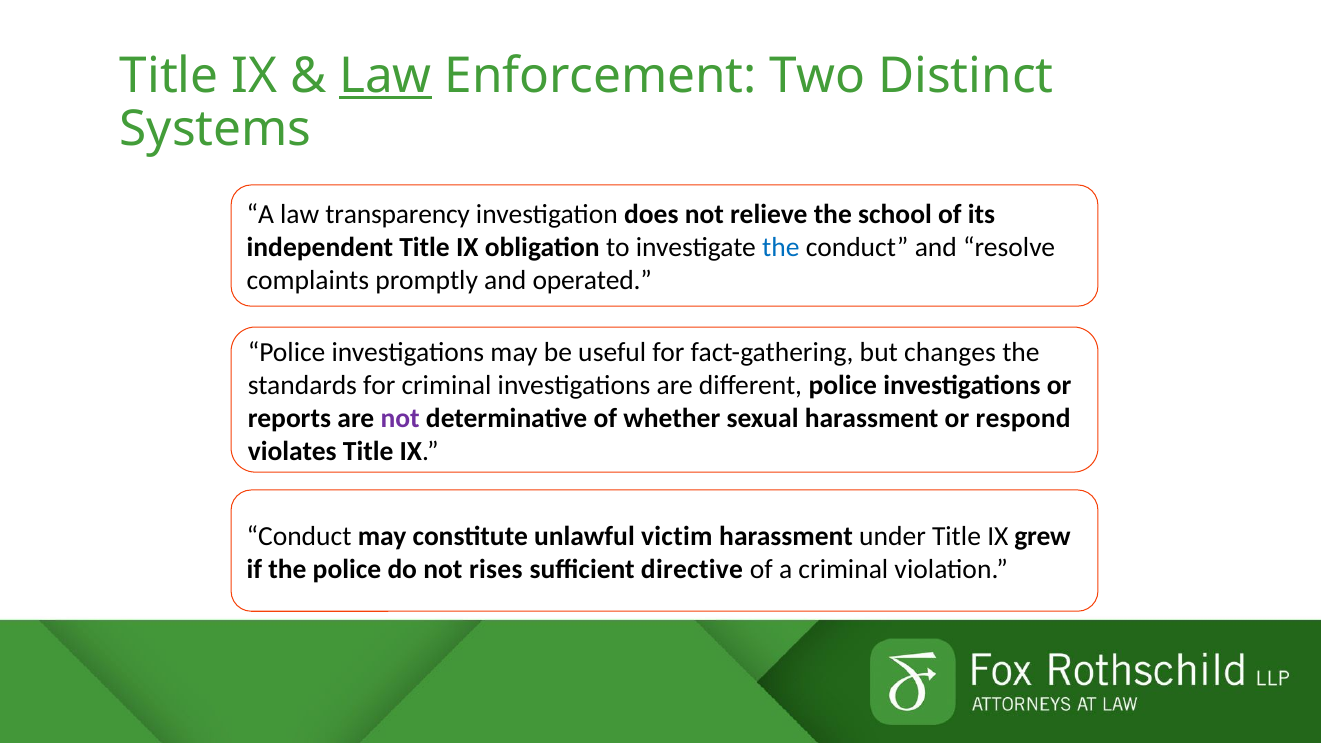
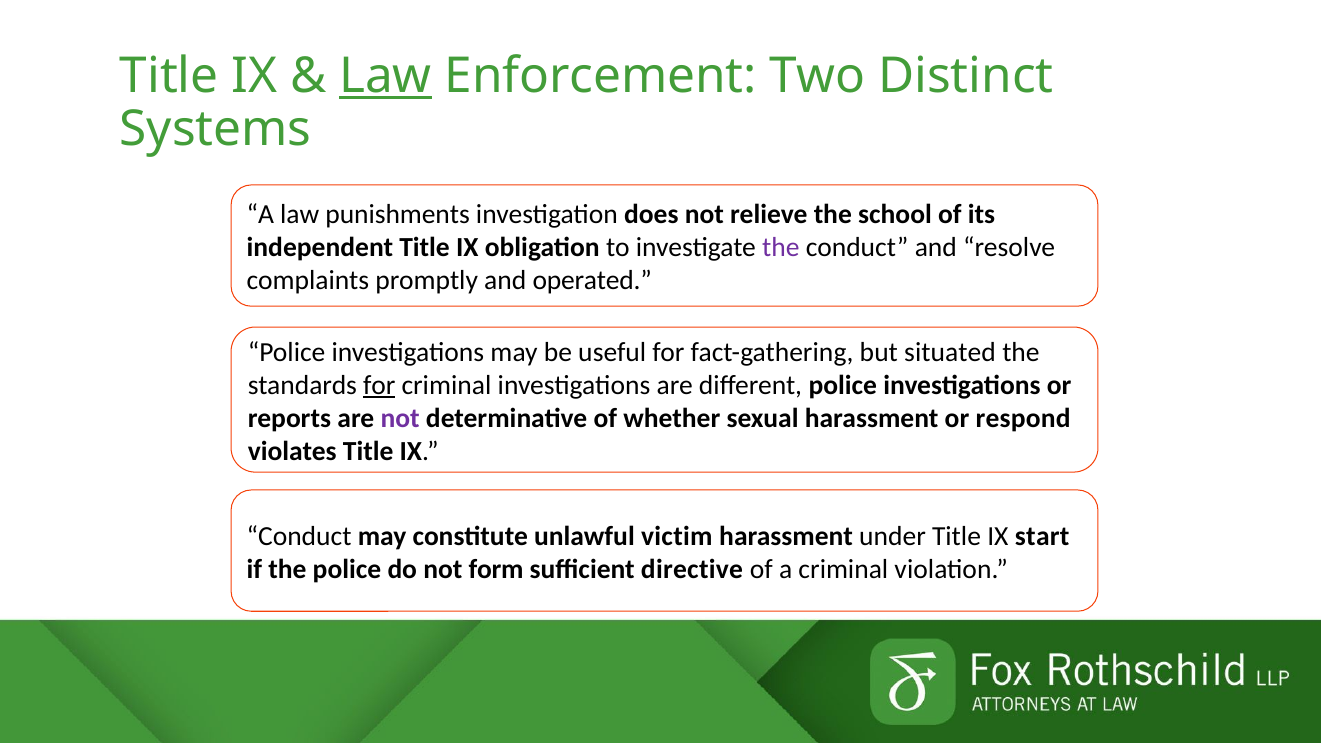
transparency: transparency -> punishments
the at (781, 247) colour: blue -> purple
changes: changes -> situated
for at (379, 385) underline: none -> present
grew: grew -> start
rises: rises -> form
